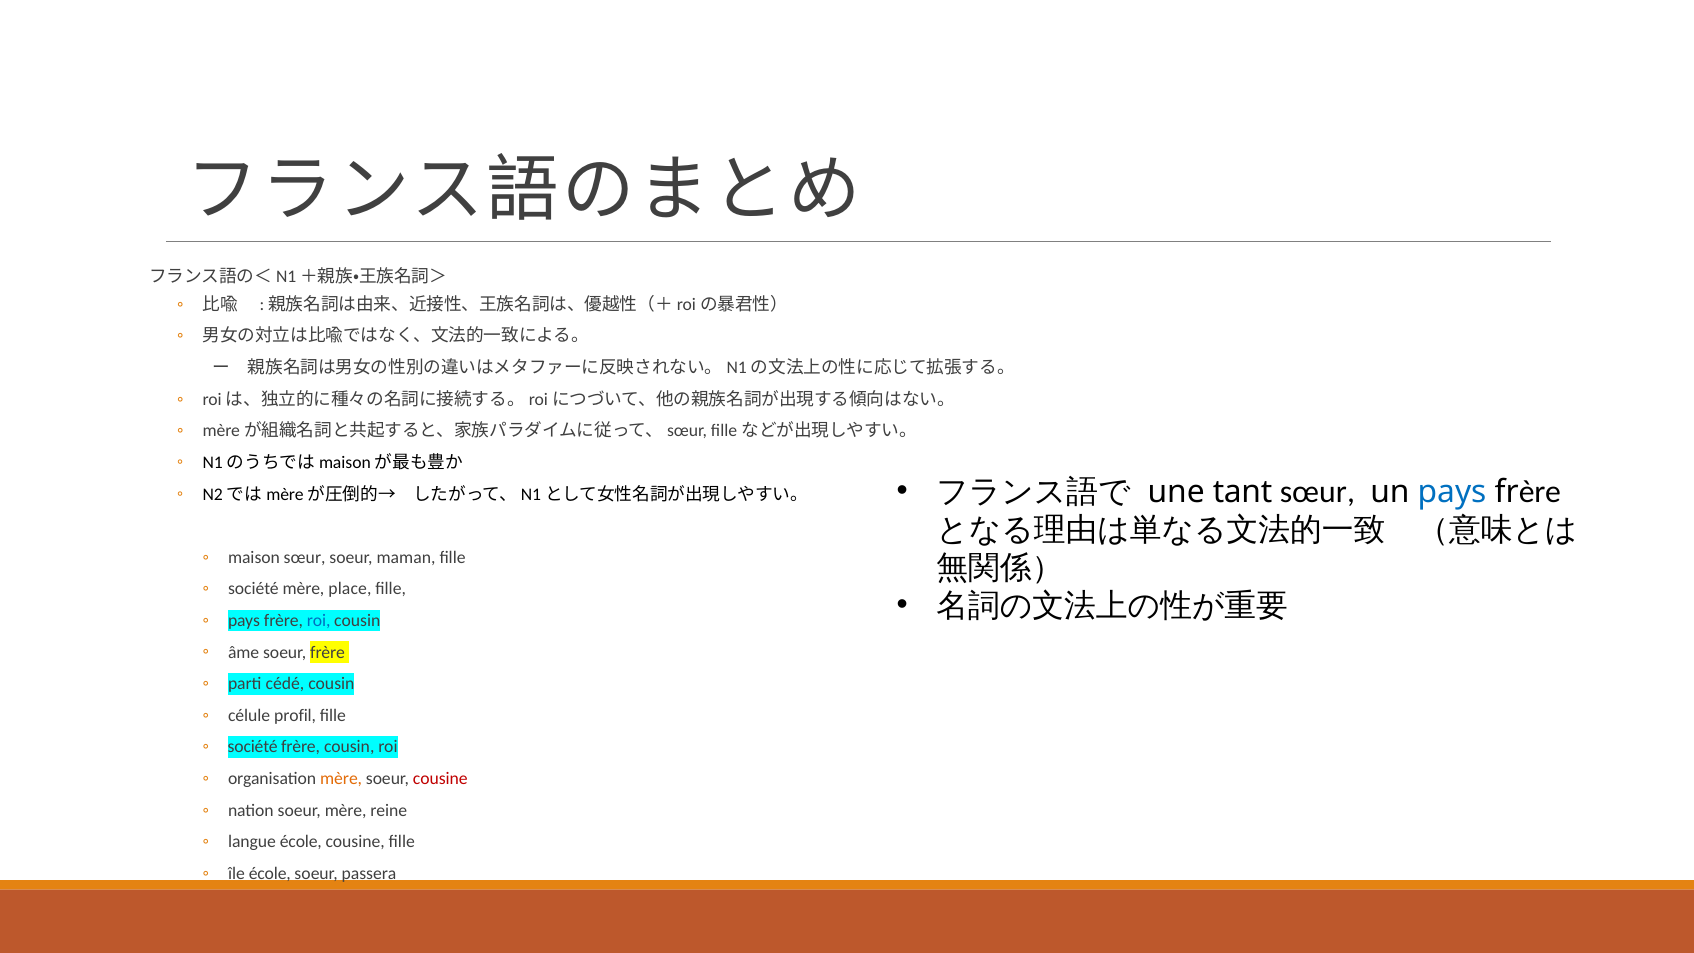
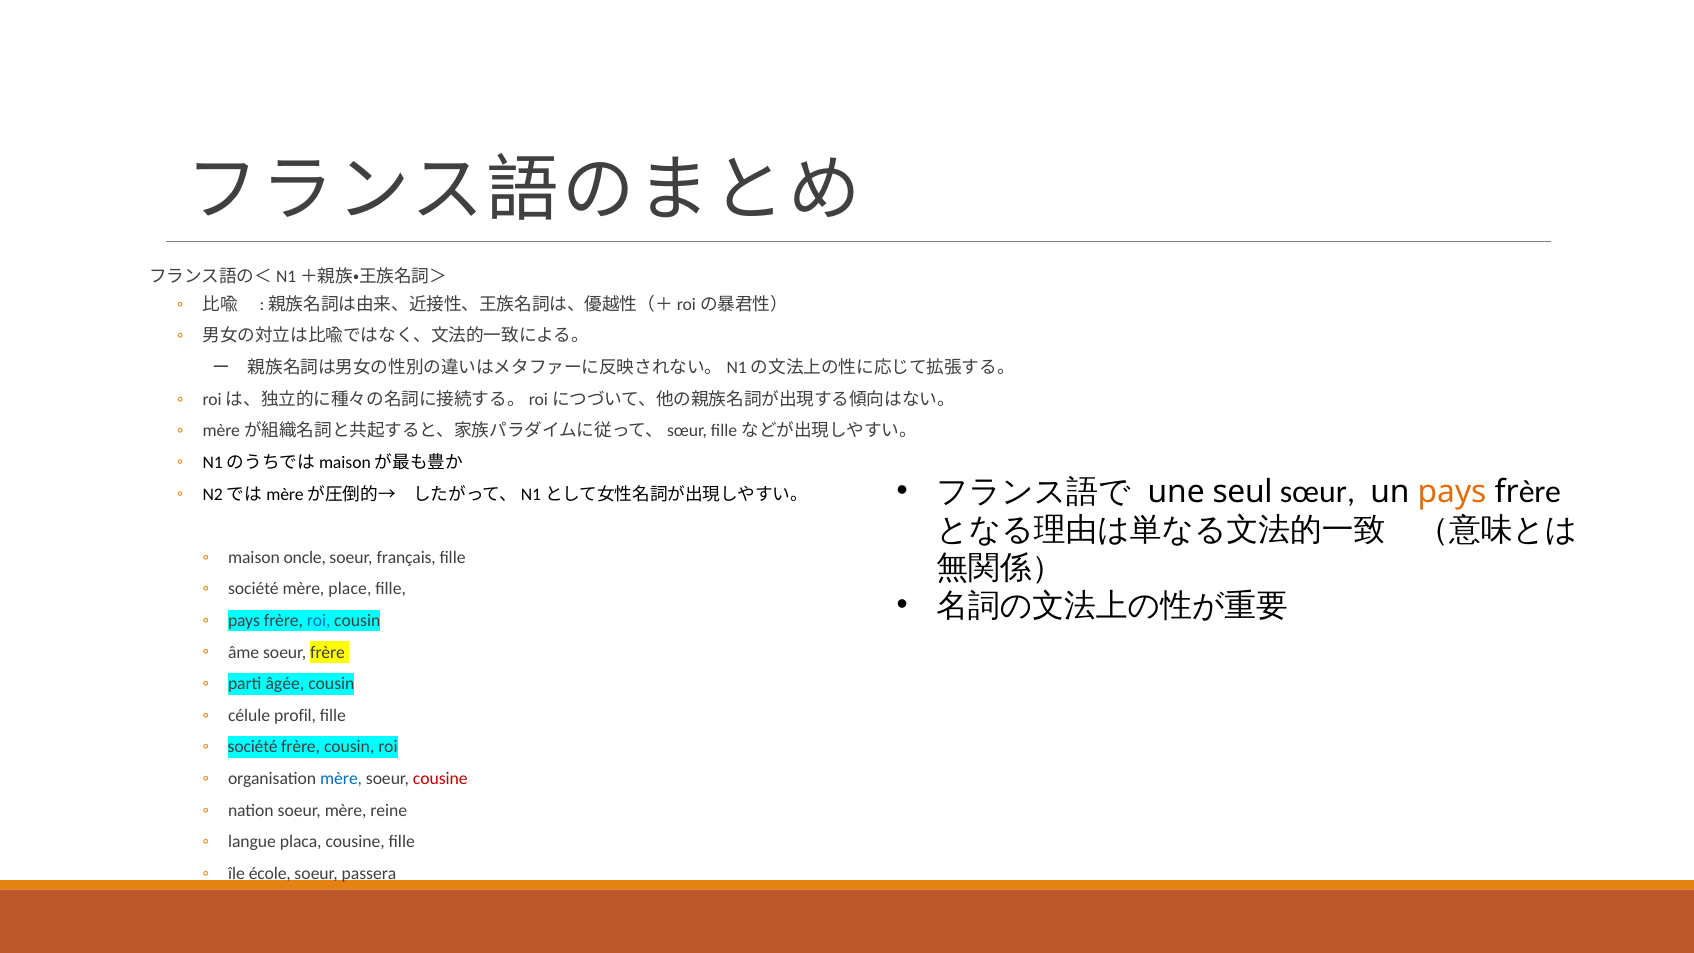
tant: tant -> seul
pays at (1452, 492) colour: blue -> orange
maison sœur: sœur -> oncle
maman: maman -> français
cédé: cédé -> âgée
mère at (341, 779) colour: orange -> blue
langue école: école -> placa
